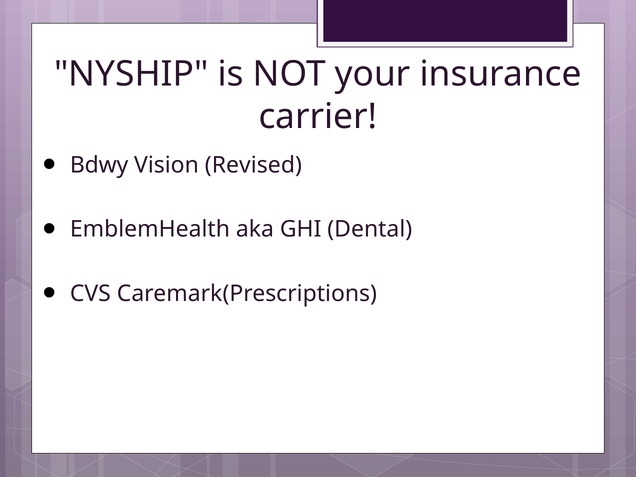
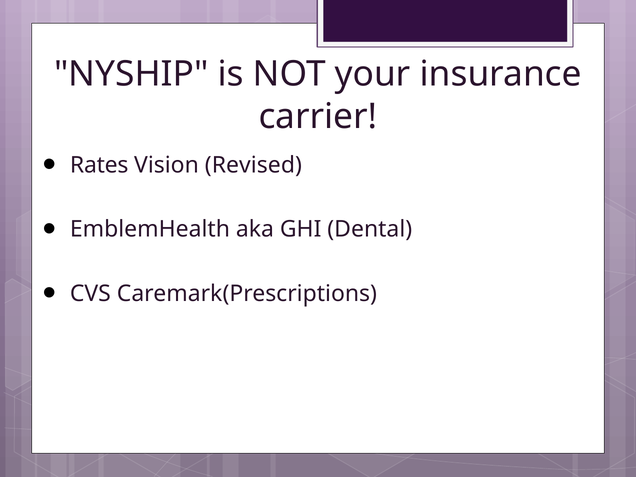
Bdwy: Bdwy -> Rates
